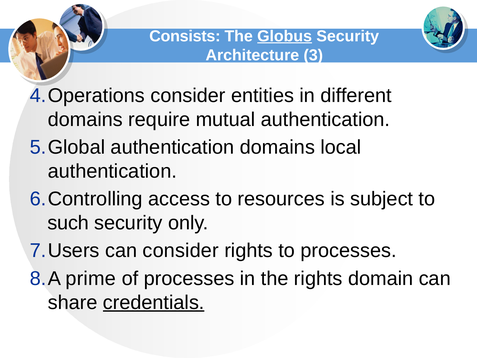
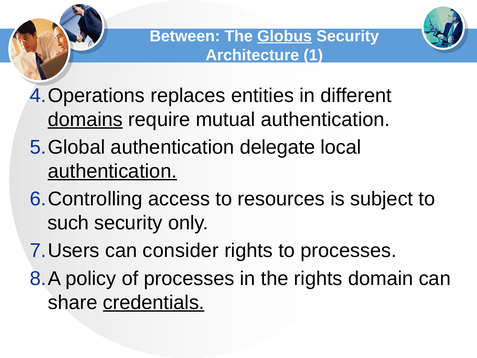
Consists: Consists -> Between
3: 3 -> 1
consider at (188, 96): consider -> replaces
domains at (85, 119) underline: none -> present
authentication domains: domains -> delegate
authentication at (112, 171) underline: none -> present
prime: prime -> policy
